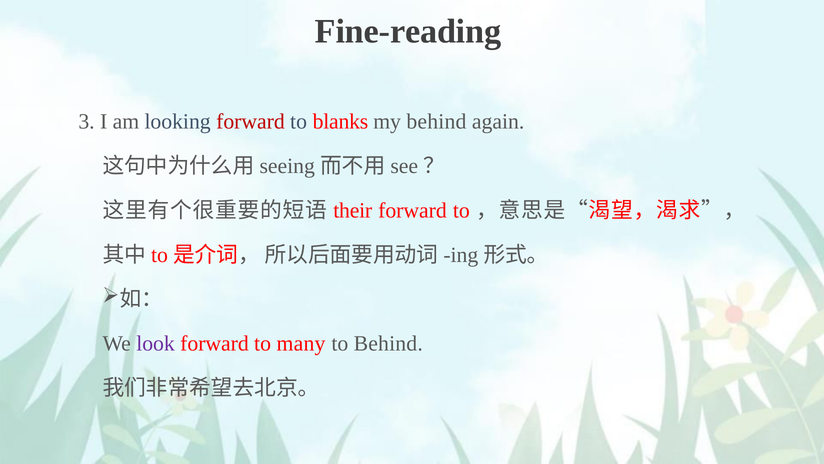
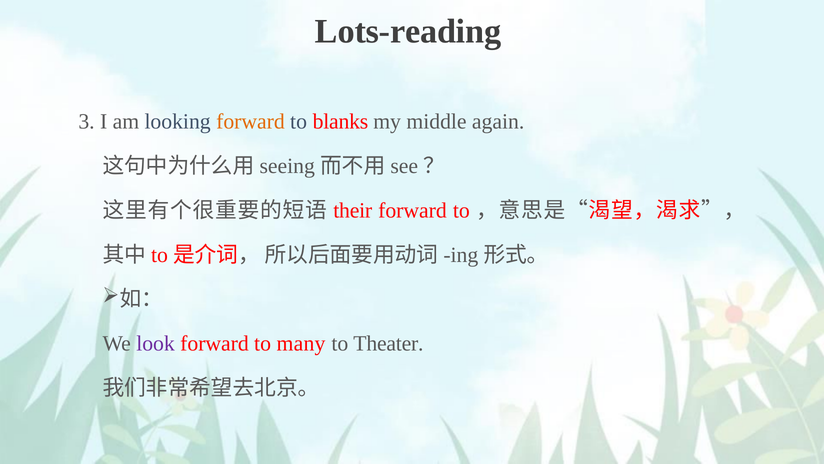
Fine-reading: Fine-reading -> Lots-reading
forward at (250, 122) colour: red -> orange
my behind: behind -> middle
to Behind: Behind -> Theater
